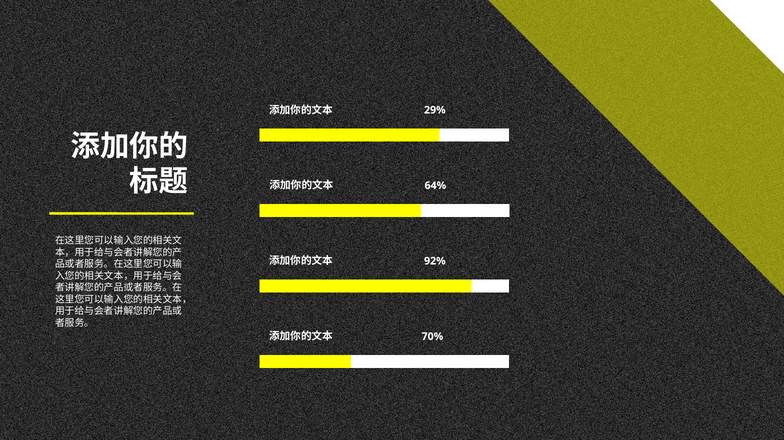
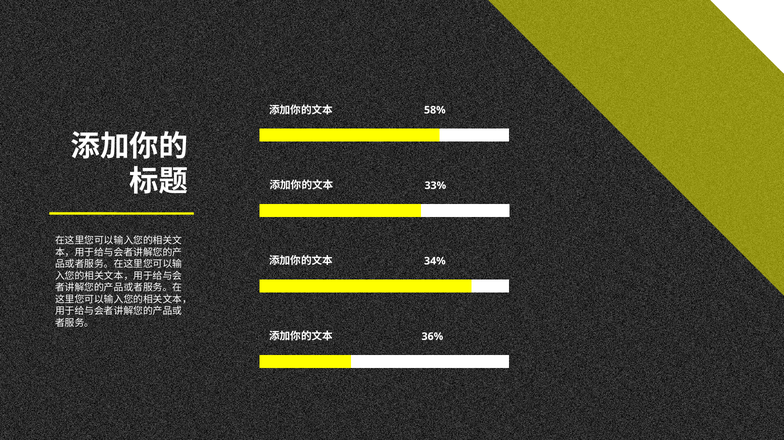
29%: 29% -> 58%
64%: 64% -> 33%
92%: 92% -> 34%
70%: 70% -> 36%
